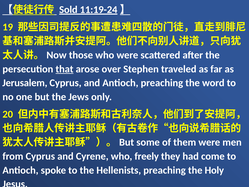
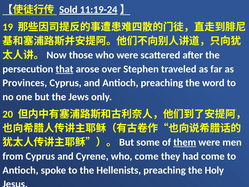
Jerusalem: Jerusalem -> Provinces
them underline: none -> present
who freely: freely -> come
